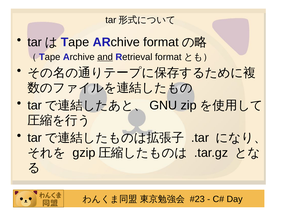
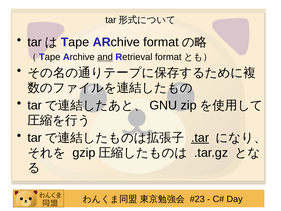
.tar underline: none -> present
